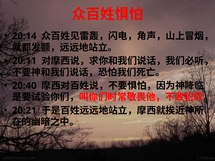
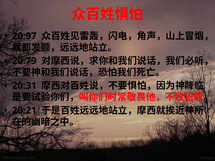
20:14: 20:14 -> 20:97
20:11: 20:11 -> 20:79
20:40: 20:40 -> 20:31
